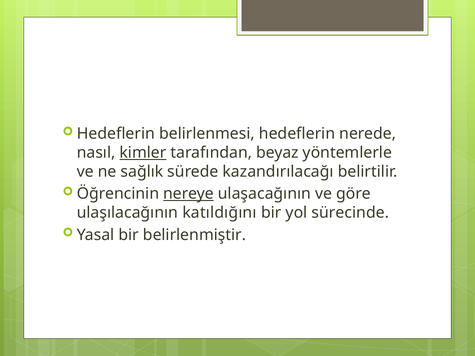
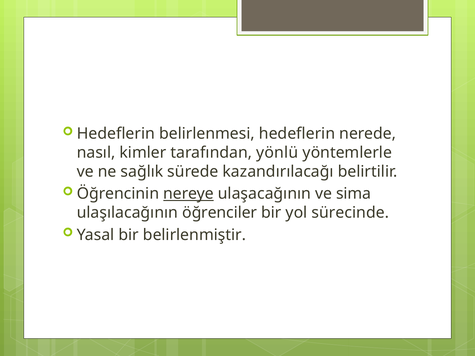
kimler underline: present -> none
beyaz: beyaz -> yönlü
göre: göre -> sima
katıldığını: katıldığını -> öğrenciler
